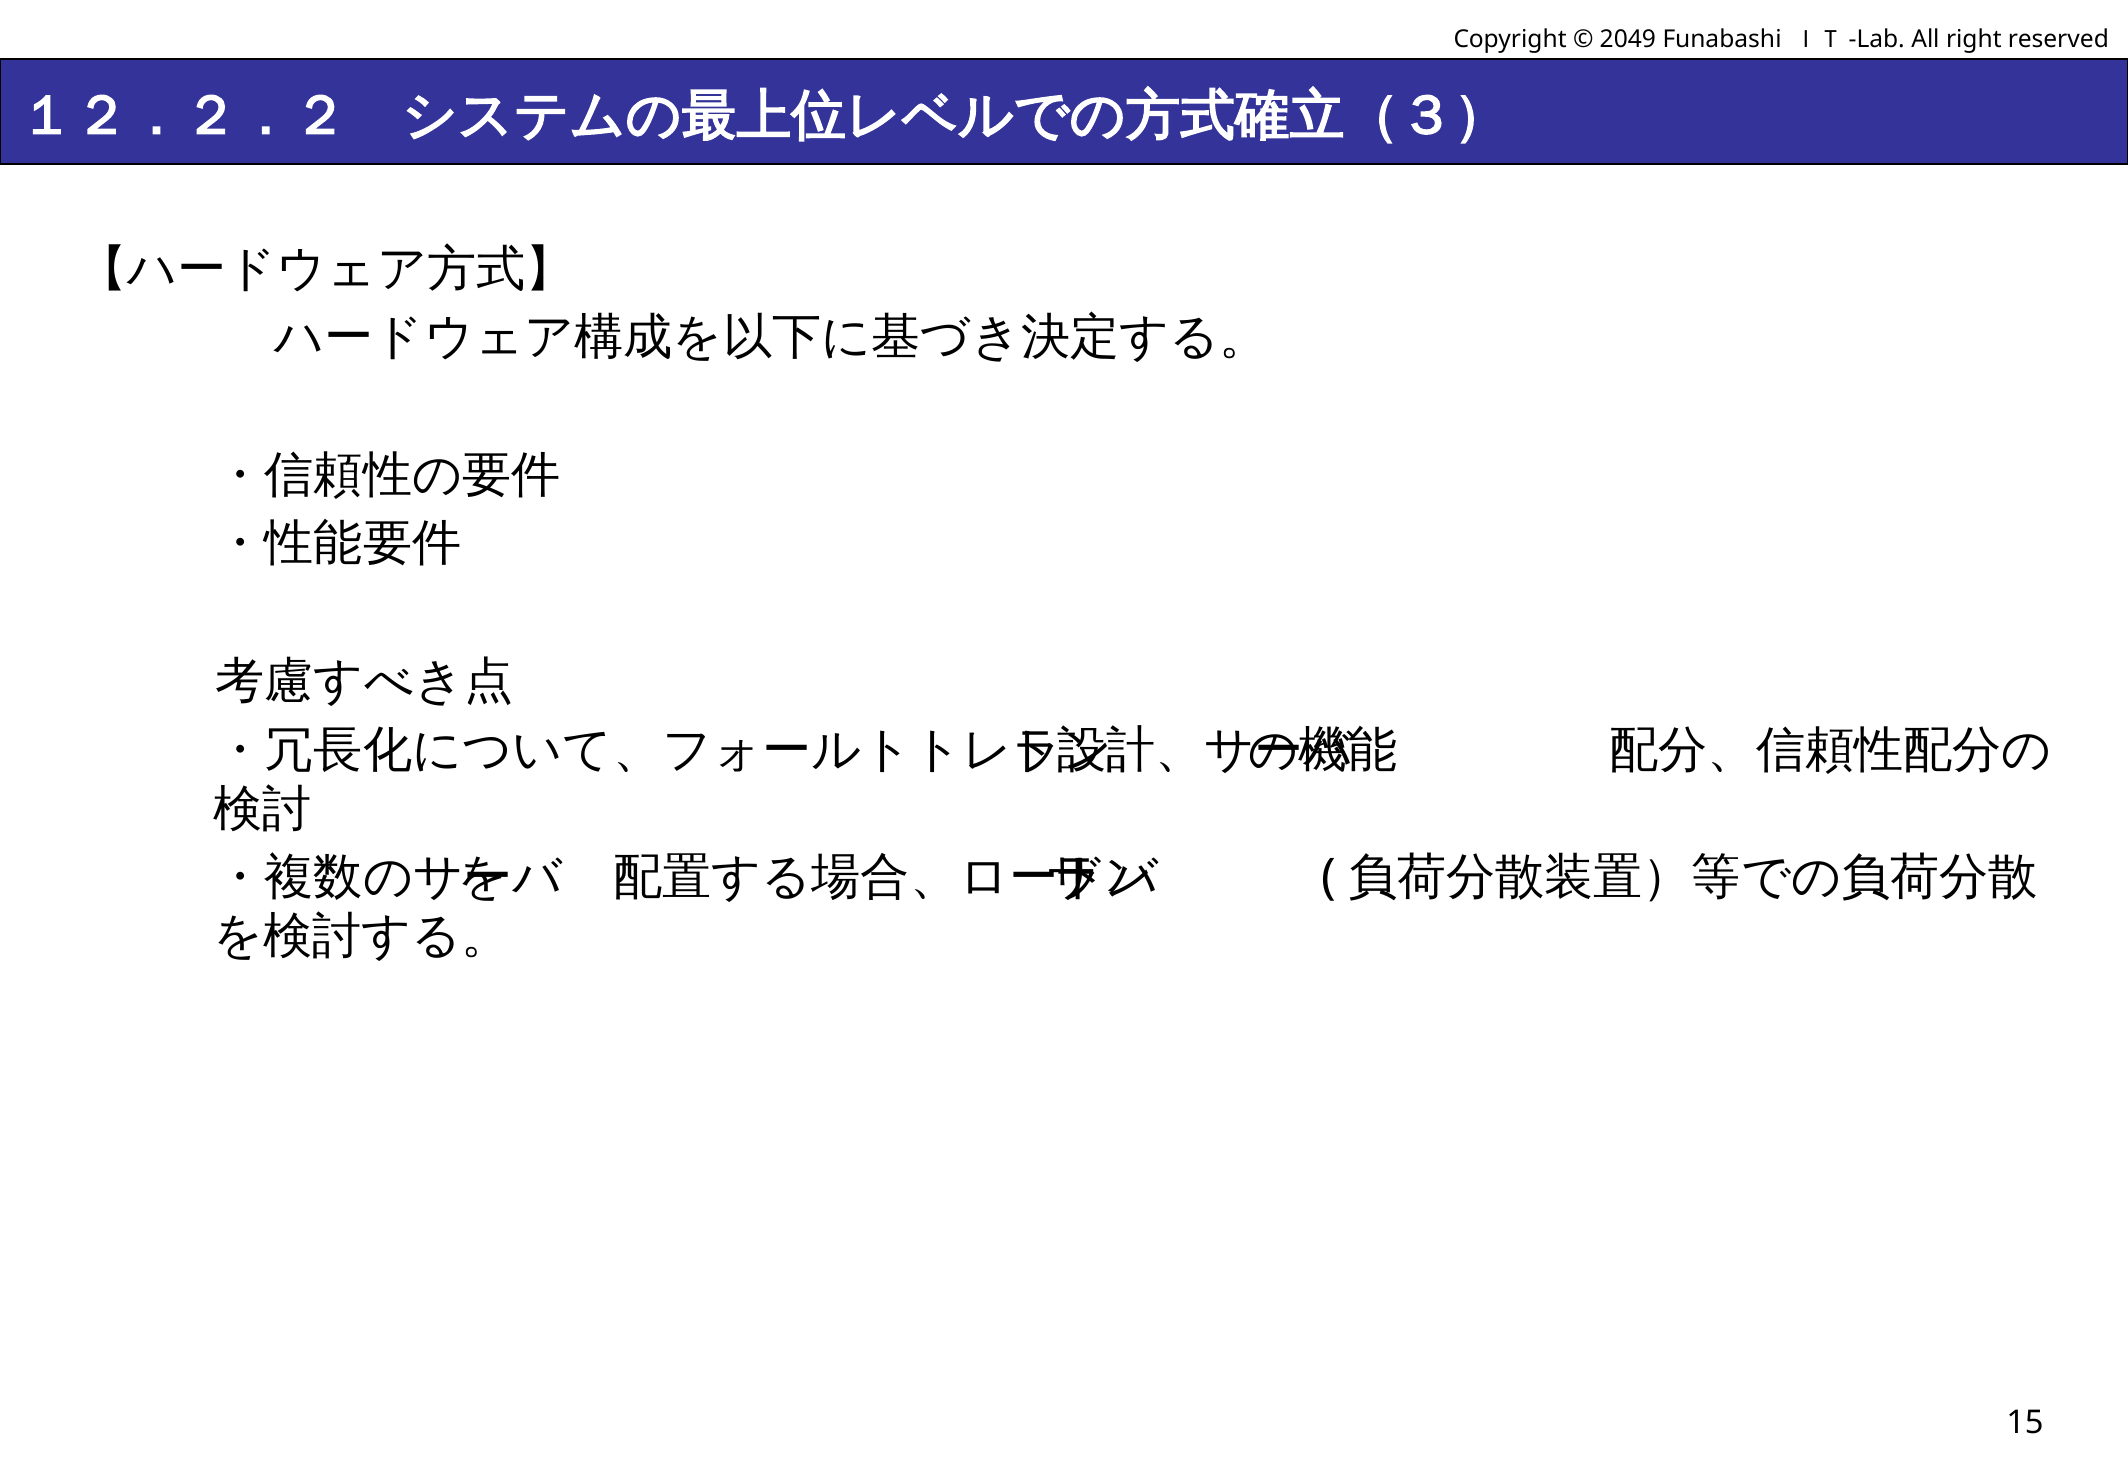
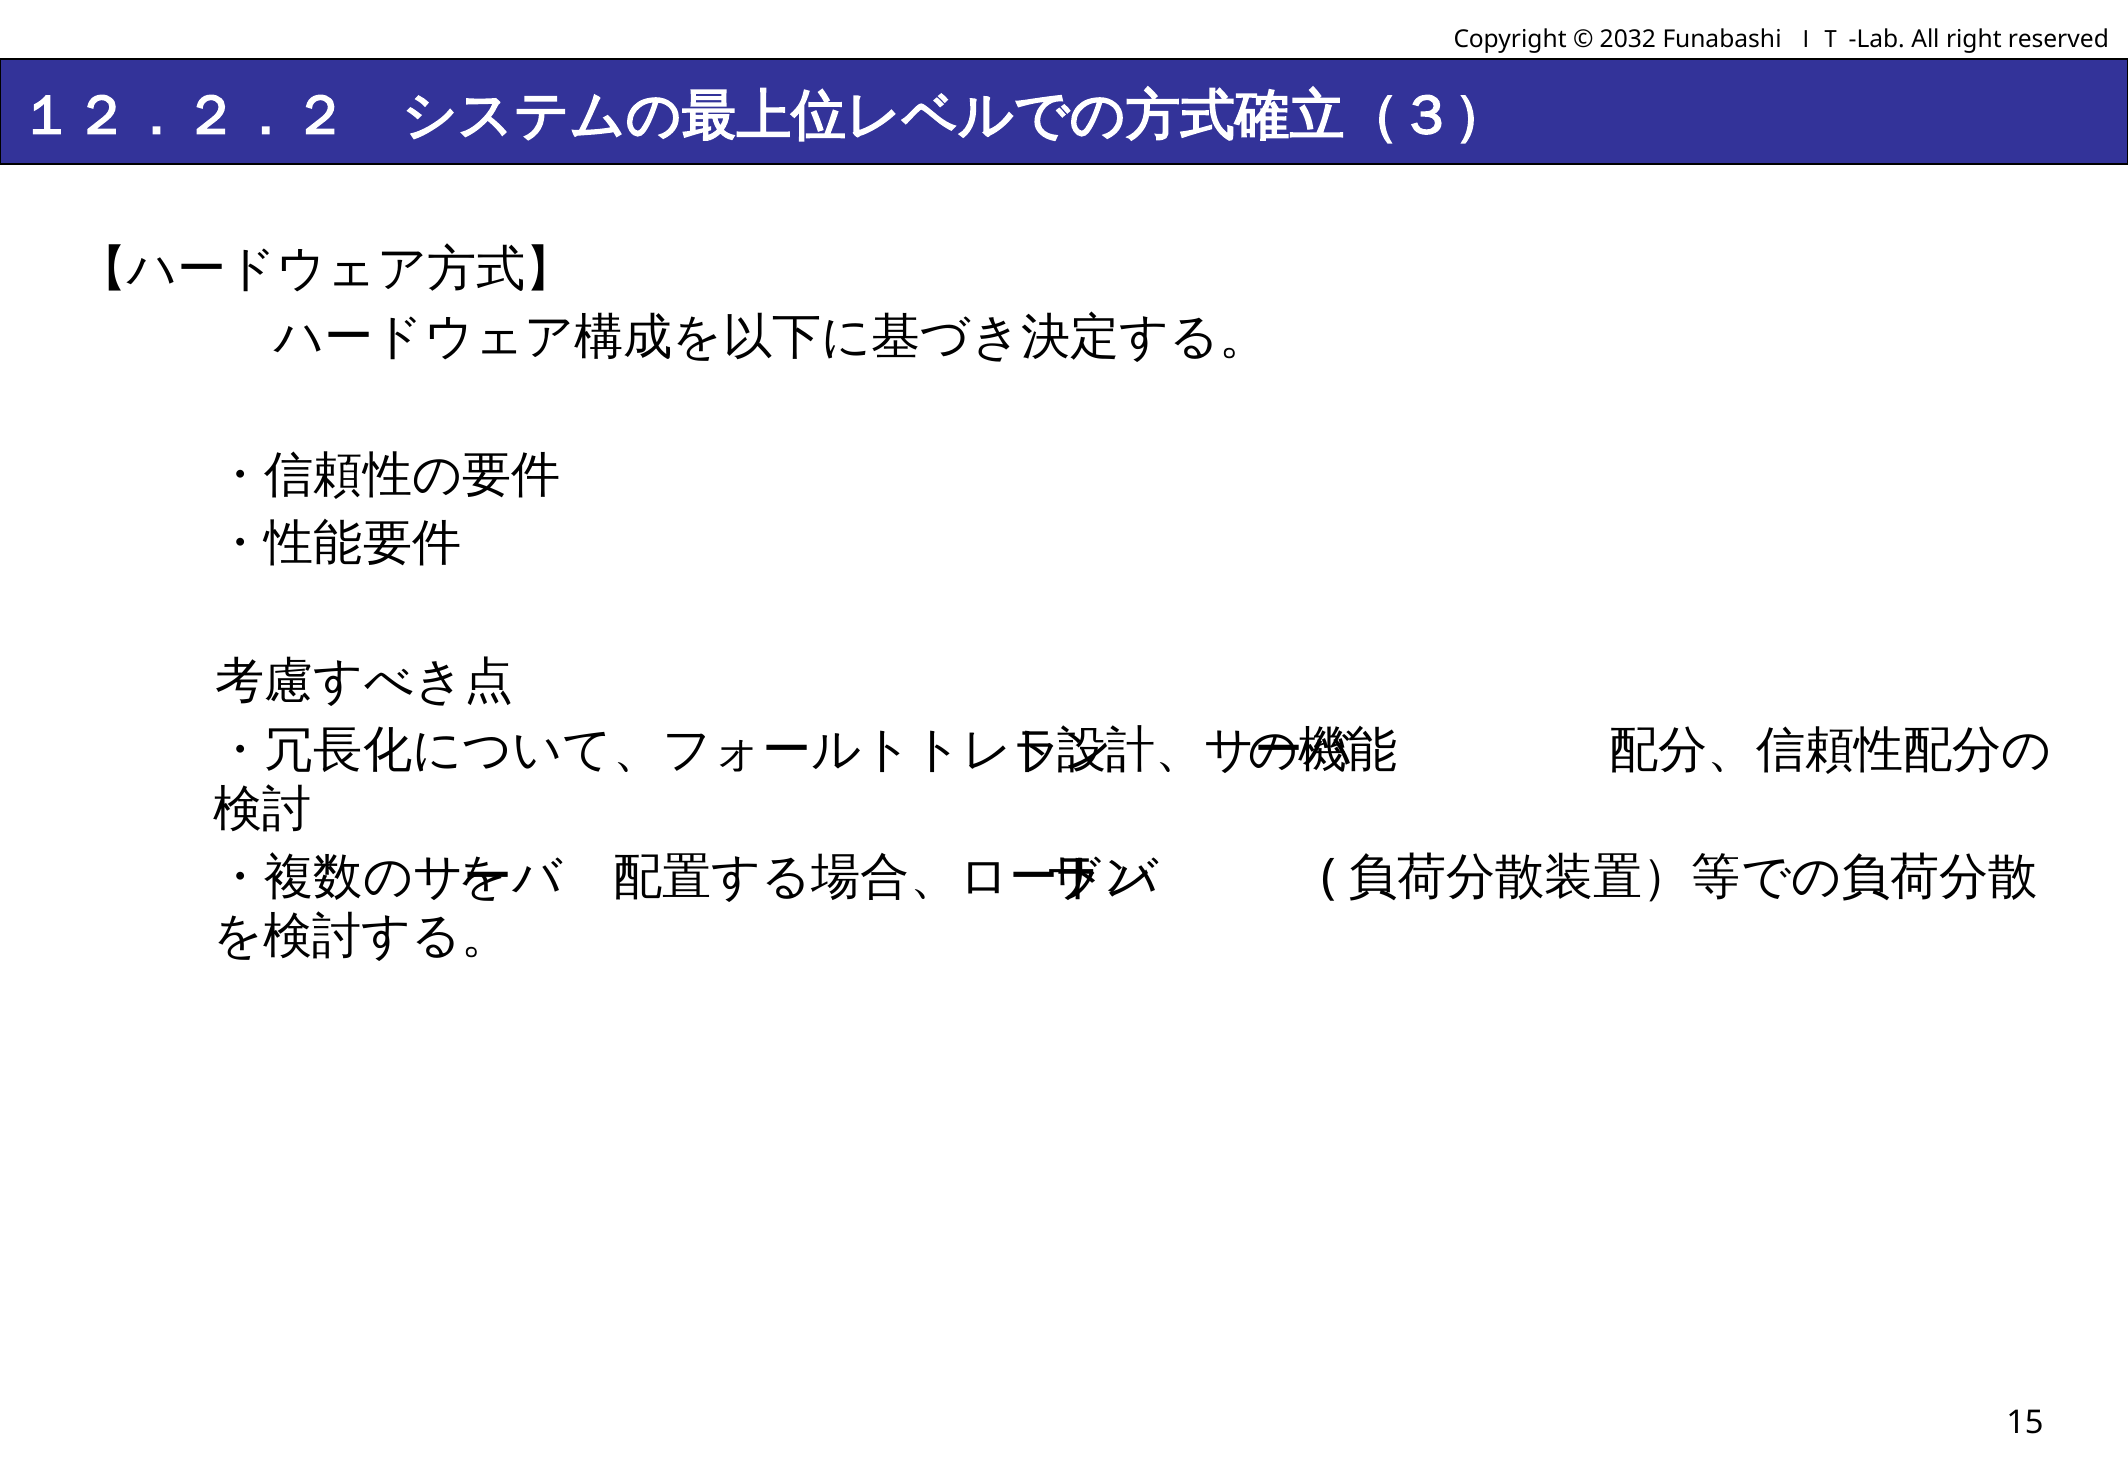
2049: 2049 -> 2032
